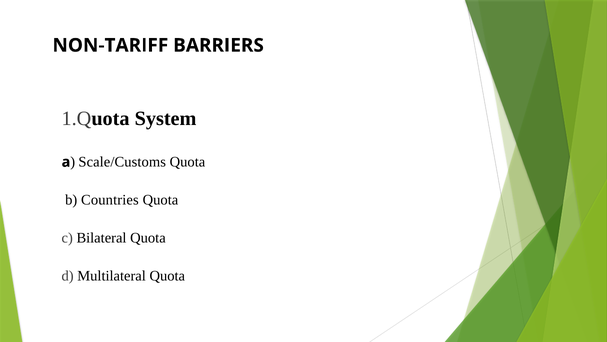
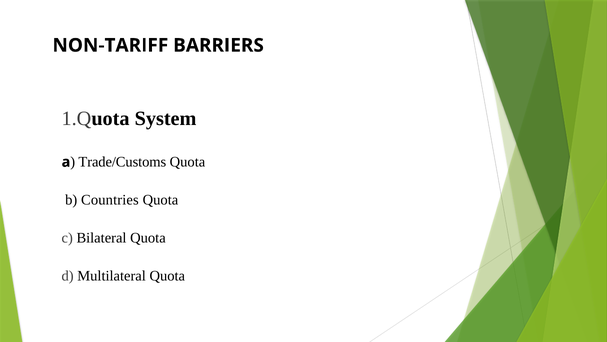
Scale/Customs: Scale/Customs -> Trade/Customs
